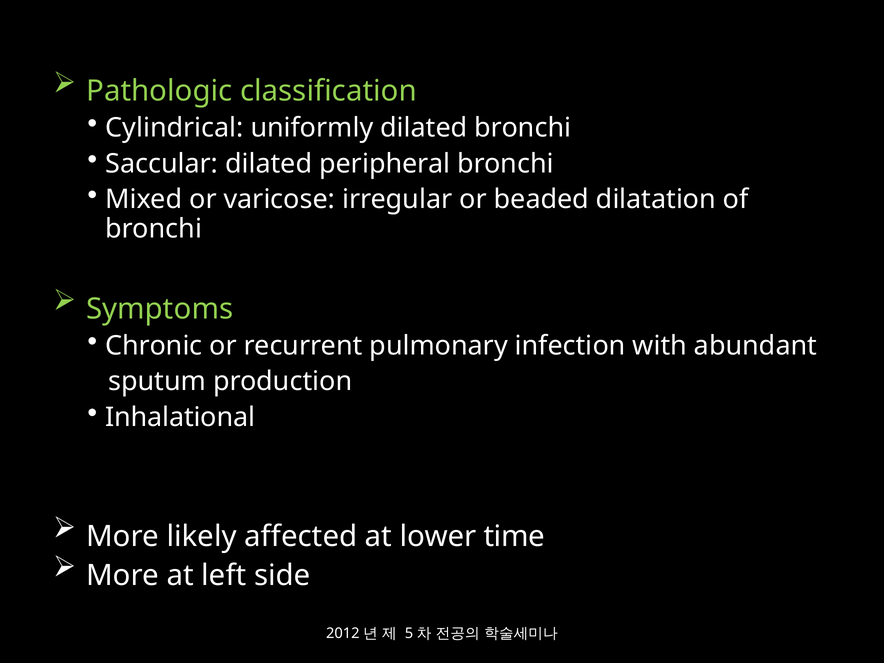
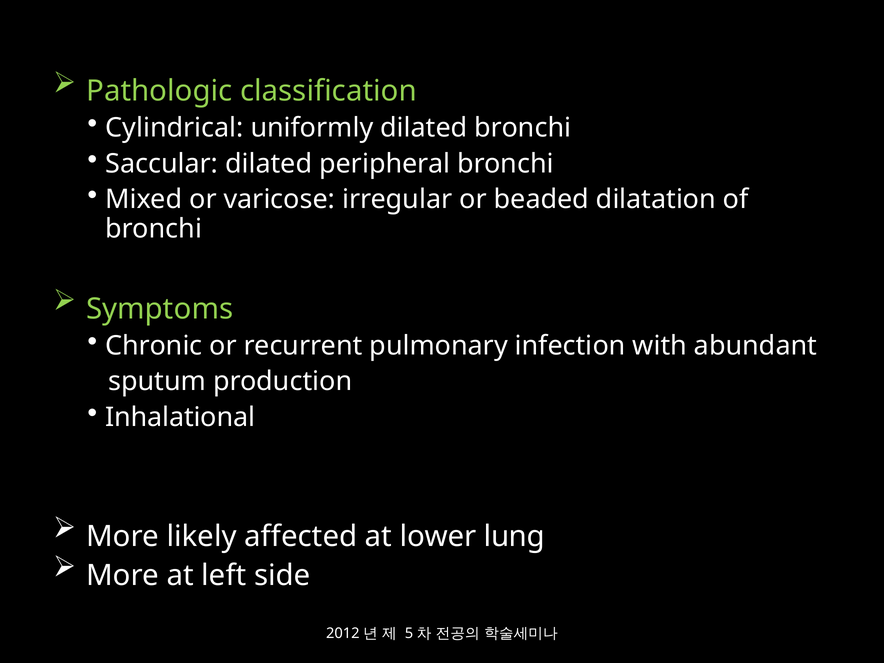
time: time -> lung
